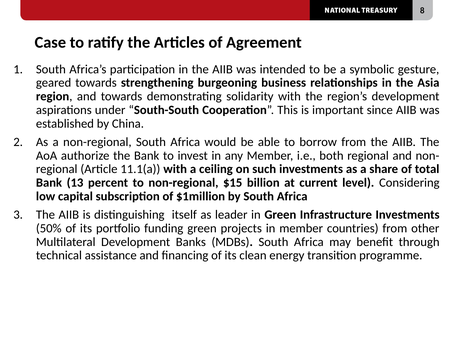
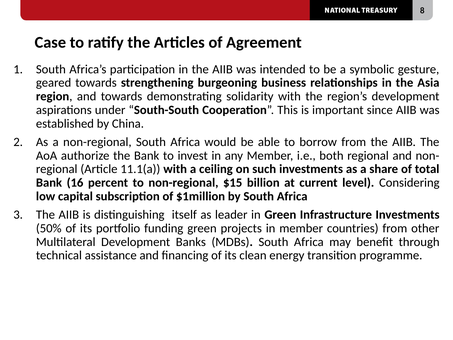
13: 13 -> 16
